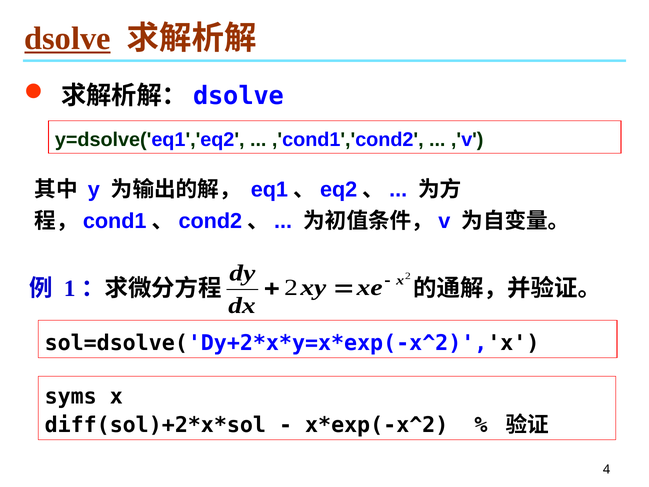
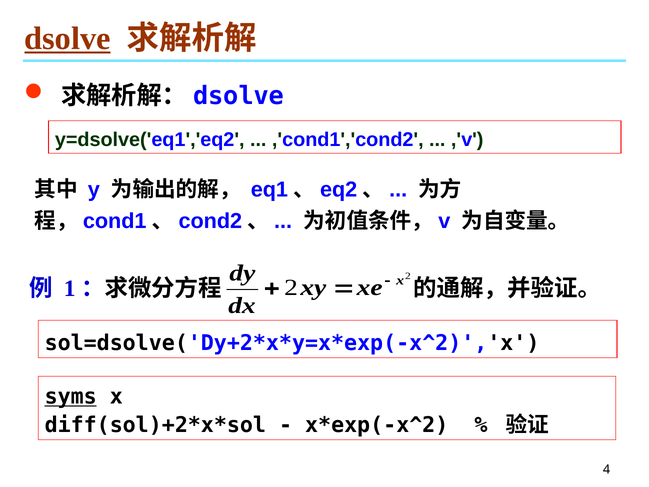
syms underline: none -> present
